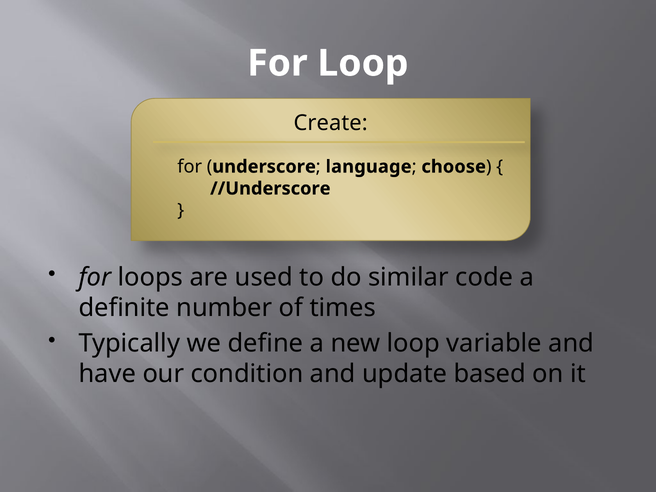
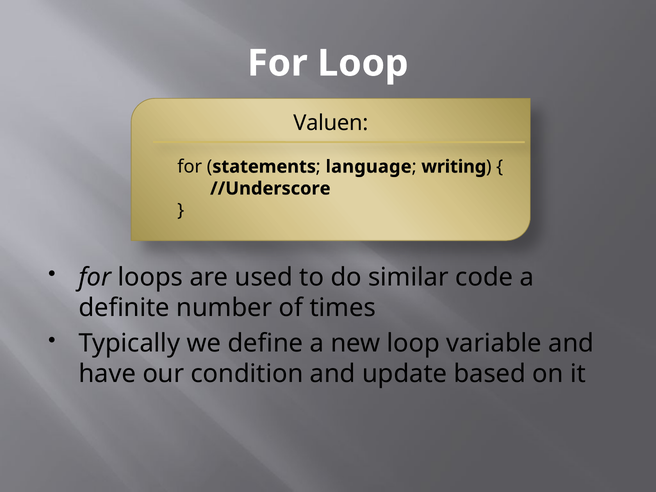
Create: Create -> Valuen
underscore: underscore -> statements
choose: choose -> writing
